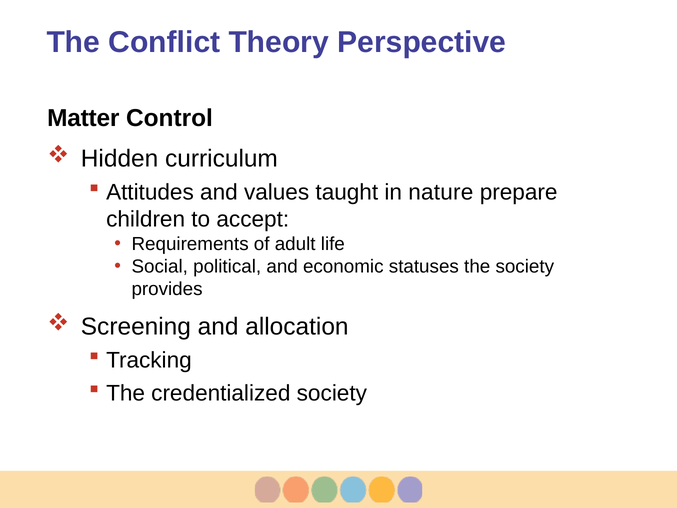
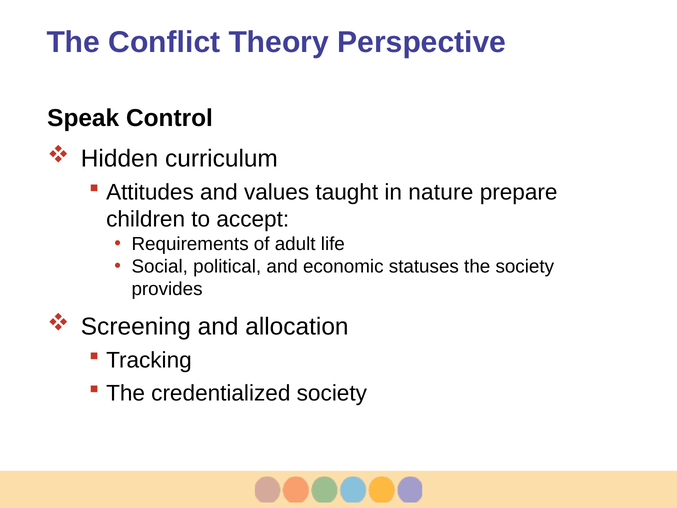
Matter: Matter -> Speak
